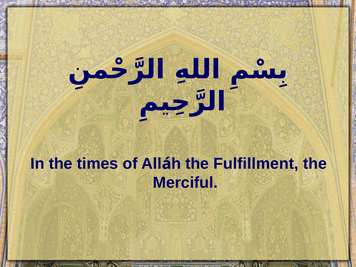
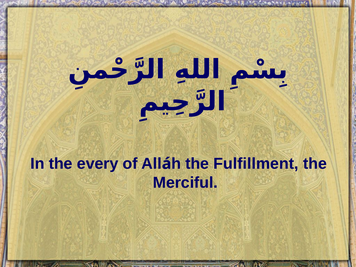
times: times -> every
